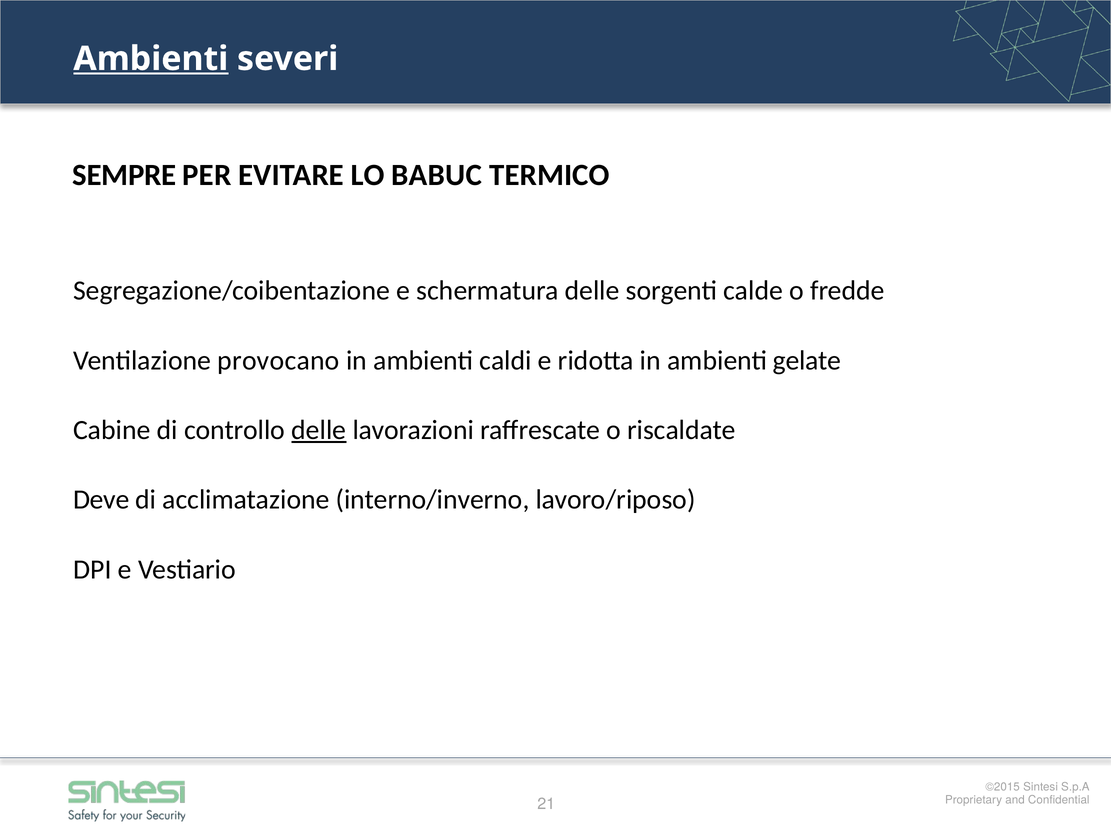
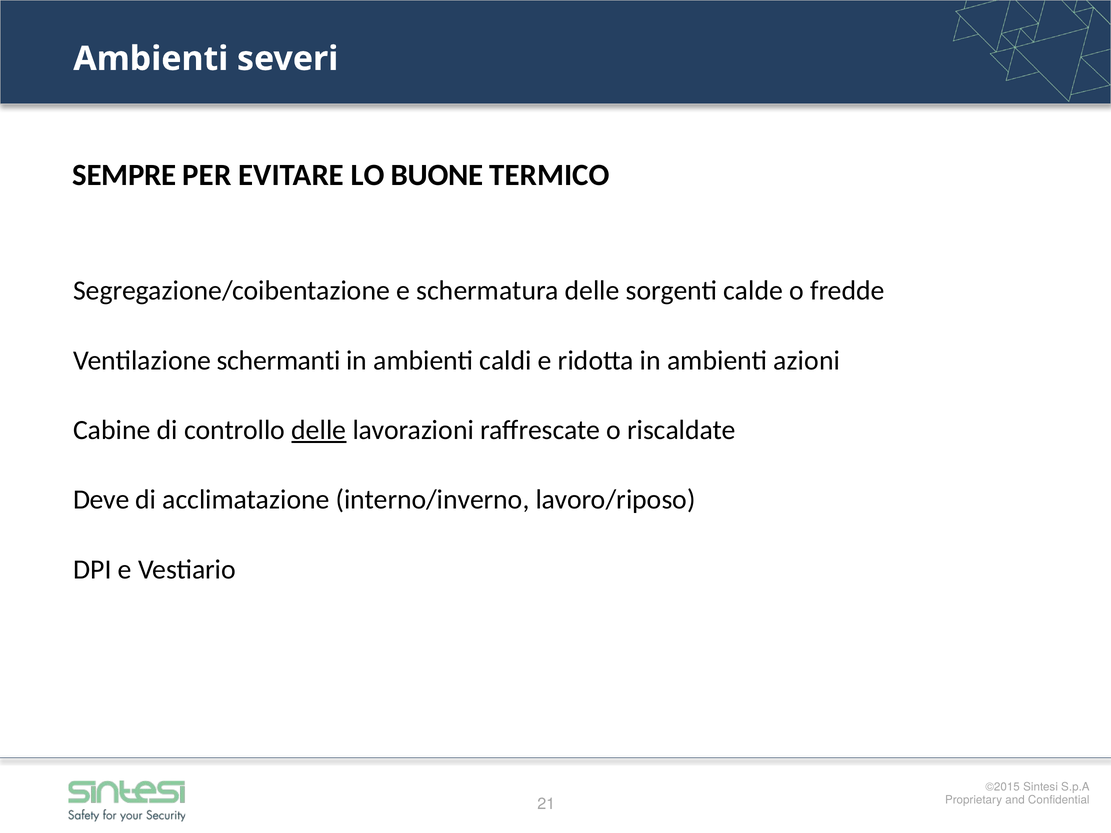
Ambienti at (151, 59) underline: present -> none
BABUC: BABUC -> BUONE
provocano: provocano -> schermanti
gelate: gelate -> azioni
